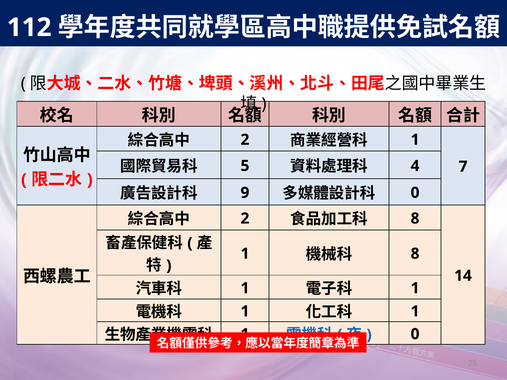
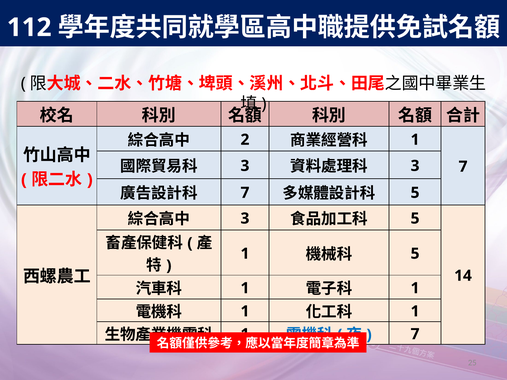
5 at (245, 166): 5 -> 3
4 at (415, 166): 4 -> 3
9 at (245, 193): 9 -> 7
0 at (415, 193): 0 -> 5
2 at (245, 219): 2 -> 3
8 at (415, 219): 8 -> 5
8 at (415, 254): 8 -> 5
0 at (415, 334): 0 -> 7
